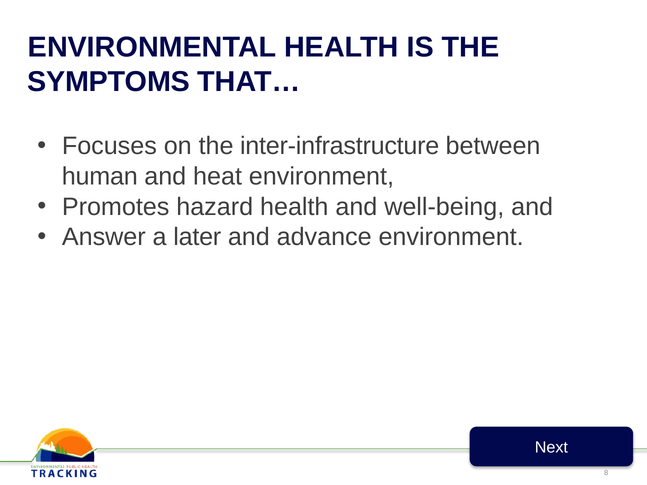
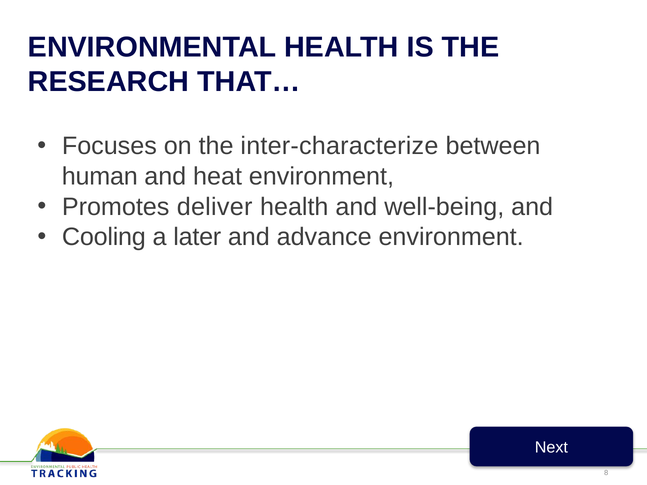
SYMPTOMS: SYMPTOMS -> RESEARCH
inter-infrastructure: inter-infrastructure -> inter-characterize
hazard: hazard -> deliver
Answer: Answer -> Cooling
